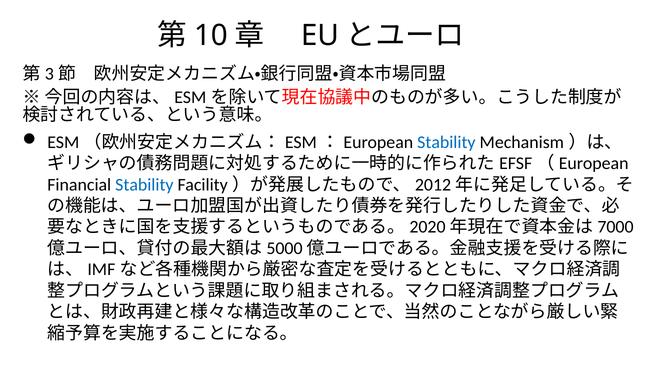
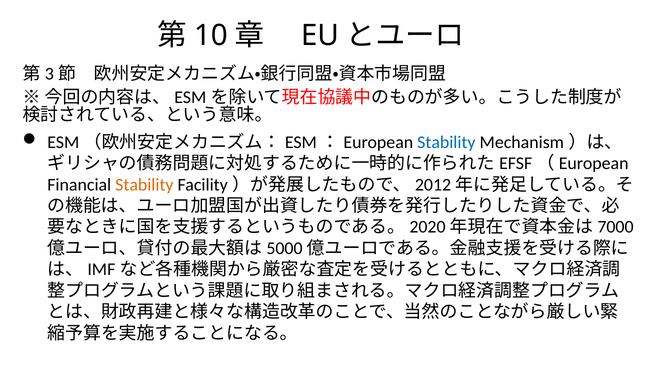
Stability at (144, 185) colour: blue -> orange
